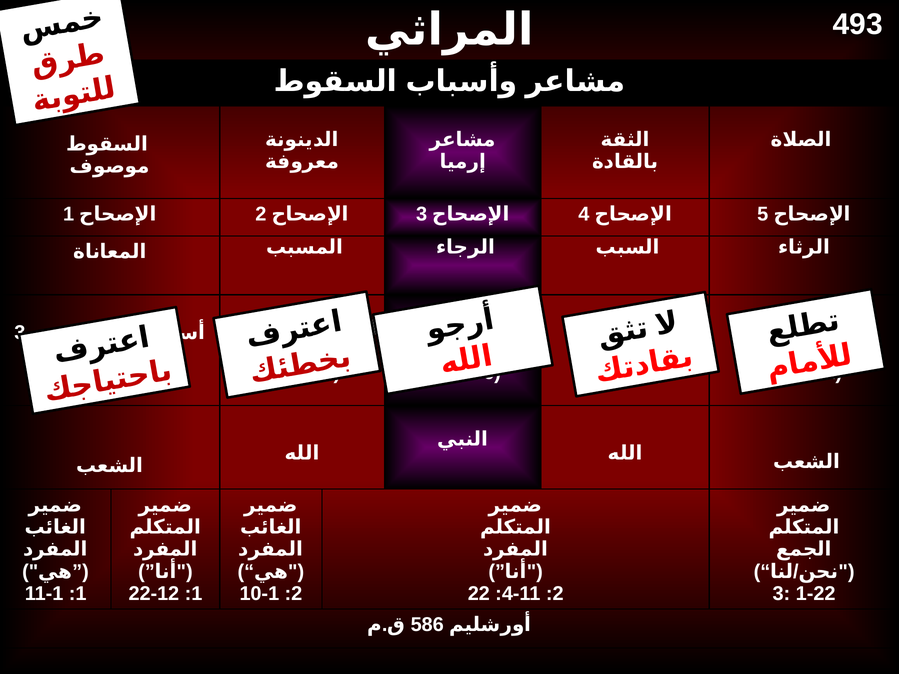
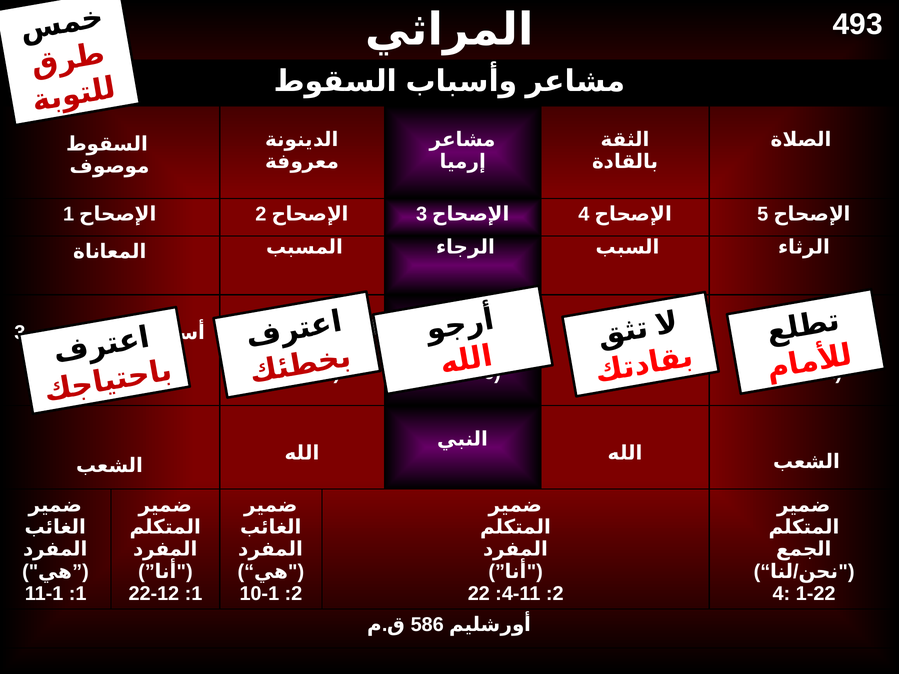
3 at (781, 594): 3 -> 4
